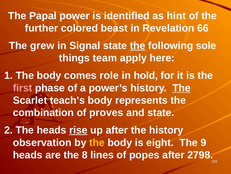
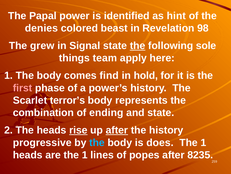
further: further -> denies
66: 66 -> 98
role: role -> find
The at (181, 88) underline: present -> none
teach’s: teach’s -> terror’s
proves: proves -> ending
after at (117, 130) underline: none -> present
observation: observation -> progressive
the at (97, 142) colour: yellow -> light blue
eight: eight -> does
9 at (203, 142): 9 -> 1
are the 8: 8 -> 1
2798: 2798 -> 8235
